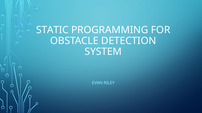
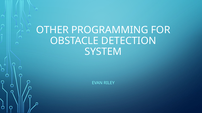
STATIC: STATIC -> OTHER
